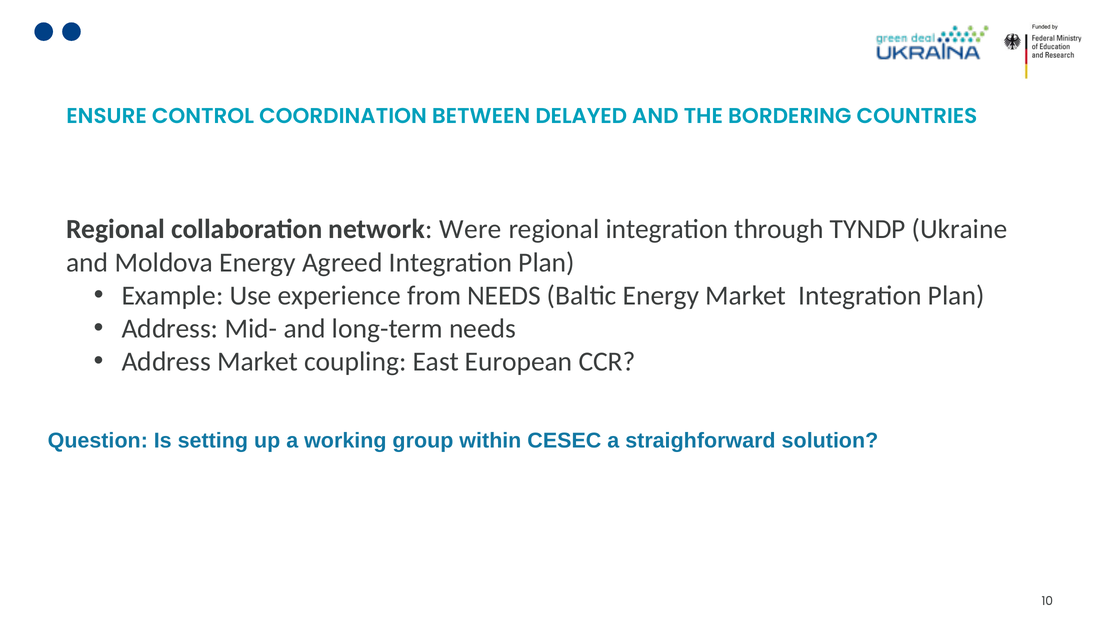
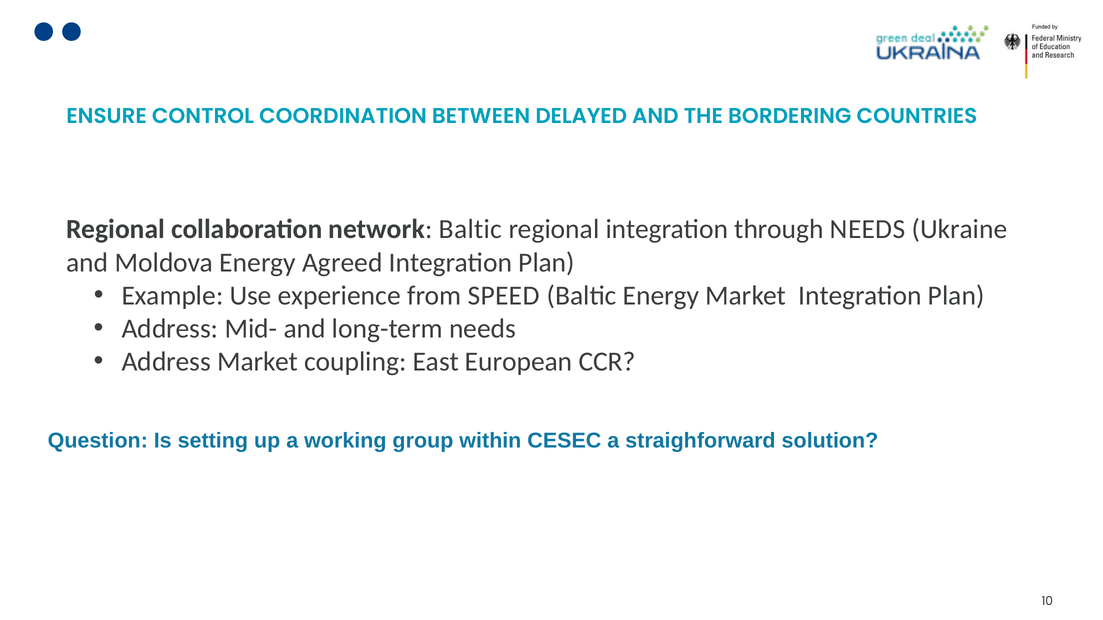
network Were: Were -> Baltic
through TYNDP: TYNDP -> NEEDS
from NEEDS: NEEDS -> SPEED
